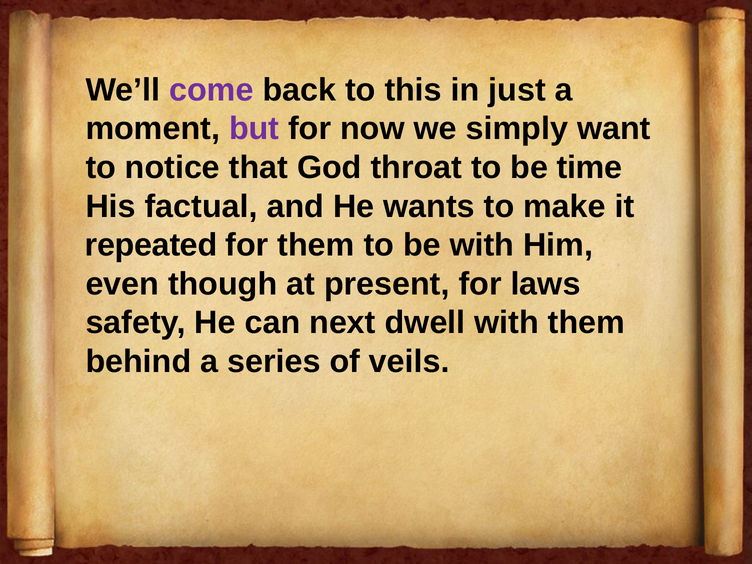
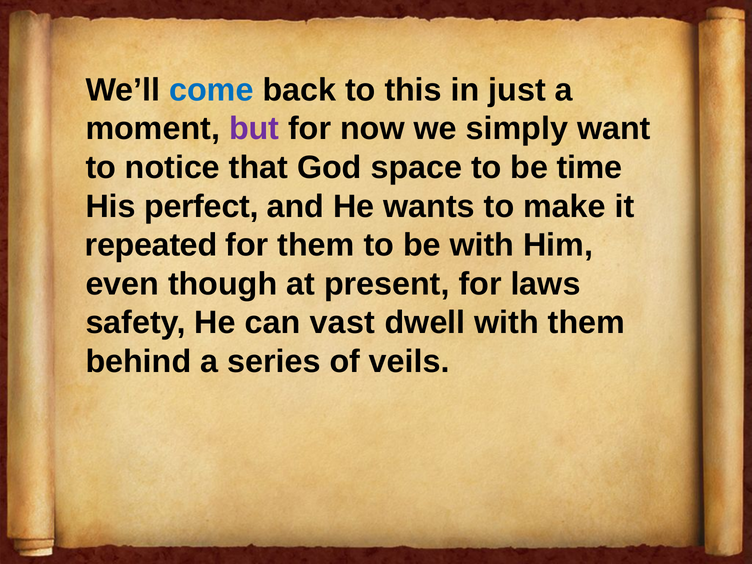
come colour: purple -> blue
throat: throat -> space
factual: factual -> perfect
next: next -> vast
